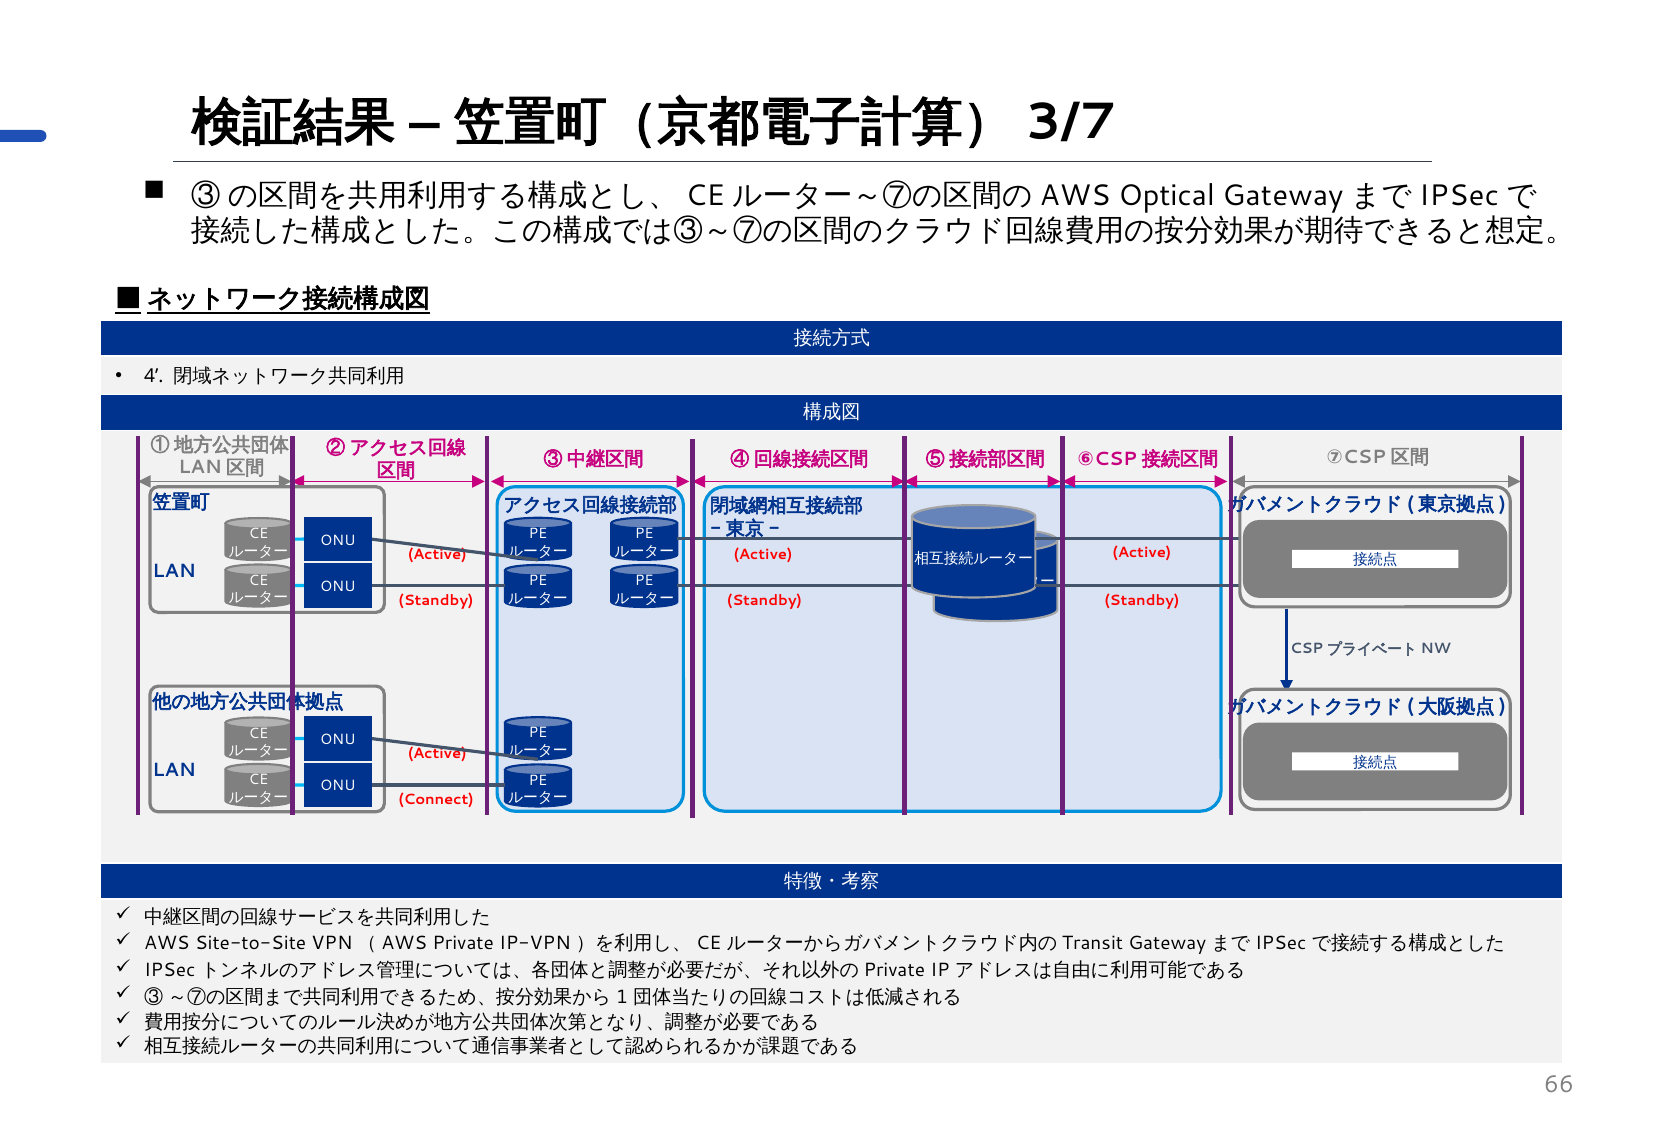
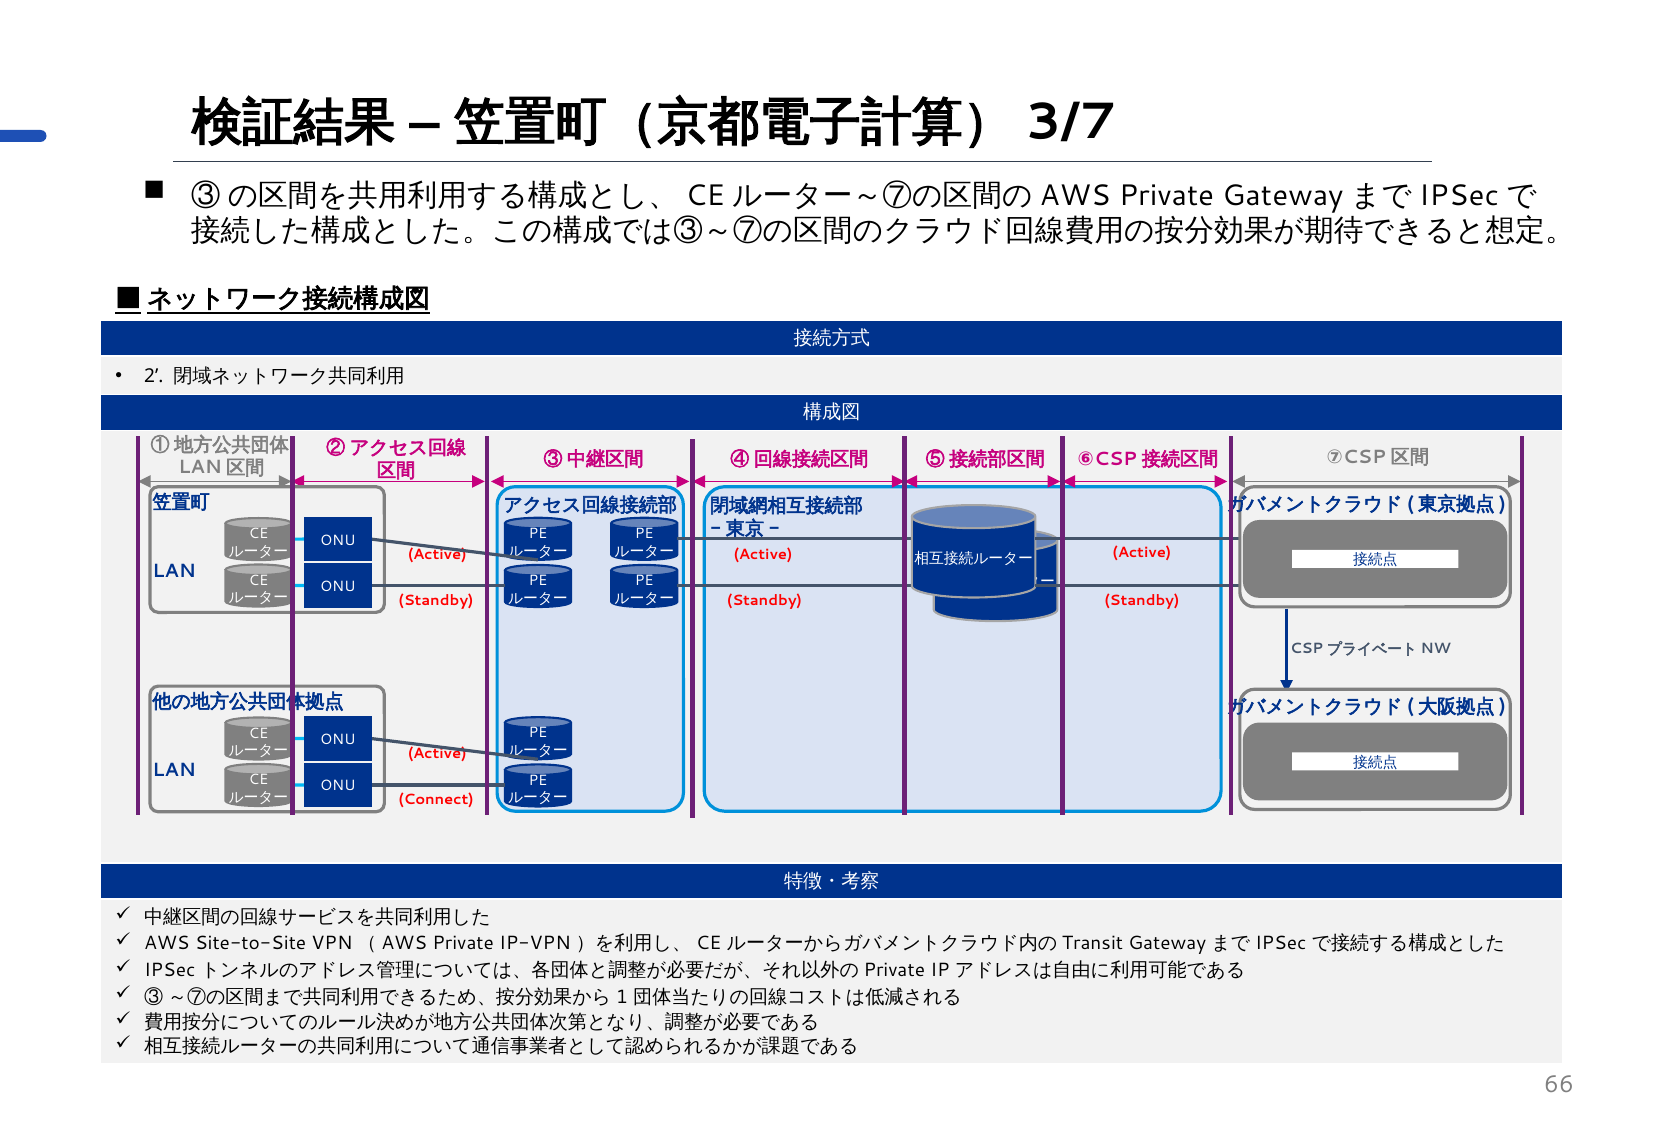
Optical at (1167, 195): Optical -> Private
4: 4 -> 2
